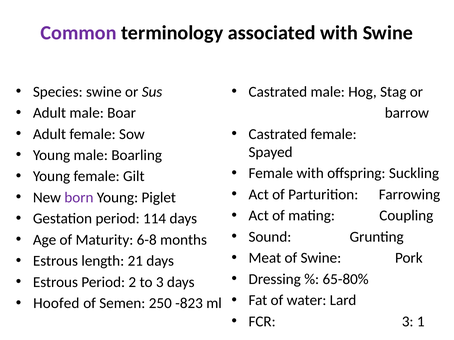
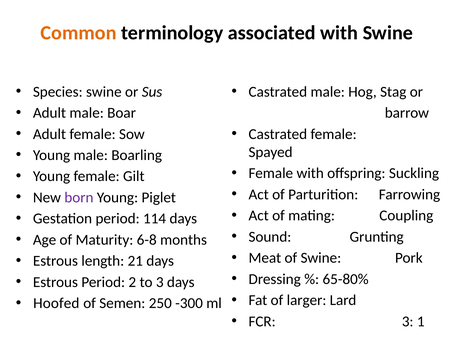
Common colour: purple -> orange
water: water -> larger
-823: -823 -> -300
